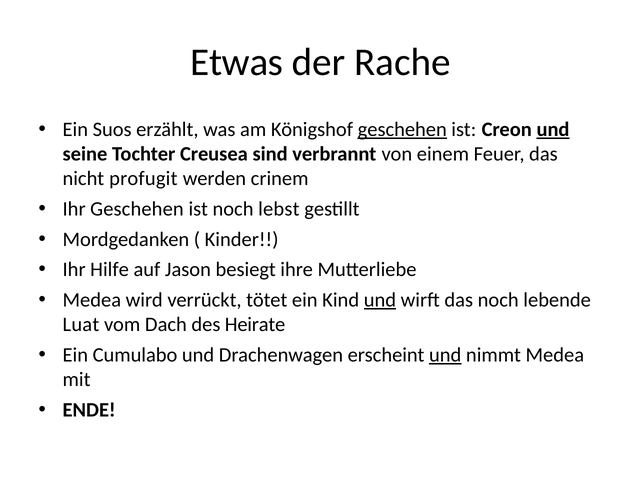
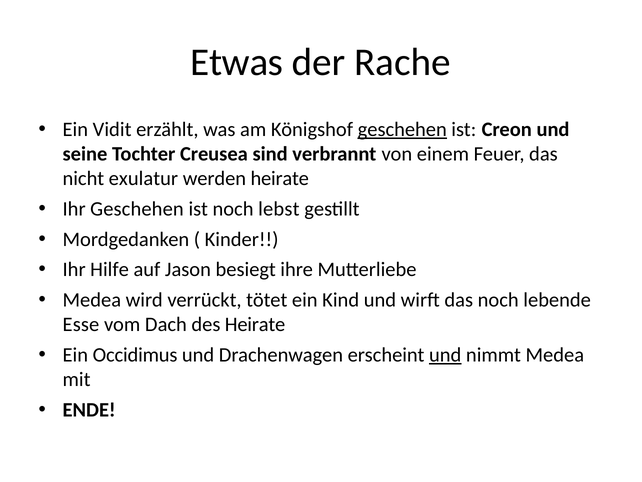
Suos: Suos -> Vidit
und at (553, 129) underline: present -> none
profugit: profugit -> exulatur
werden crinem: crinem -> heirate
und at (380, 300) underline: present -> none
Luat: Luat -> Esse
Cumulabo: Cumulabo -> Occidimus
